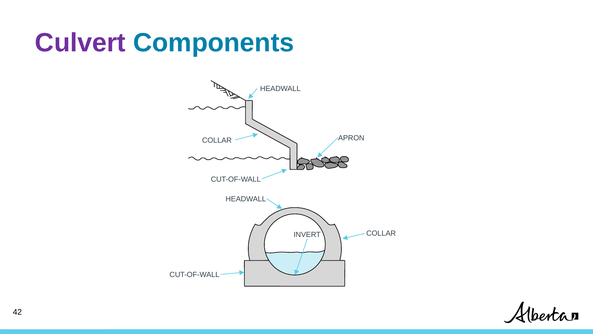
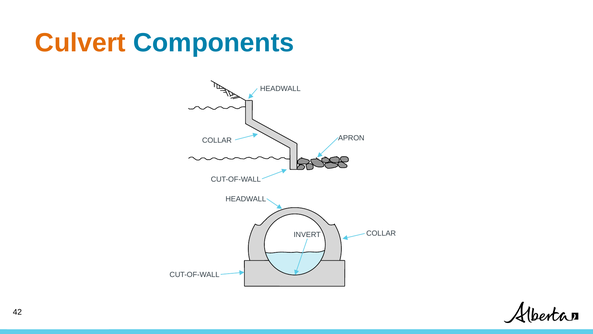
Culvert colour: purple -> orange
